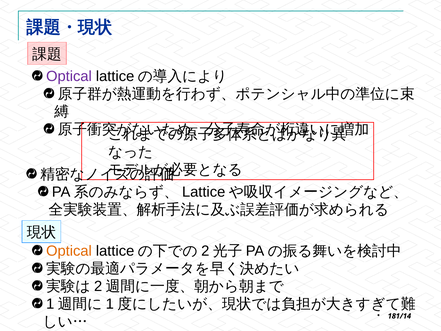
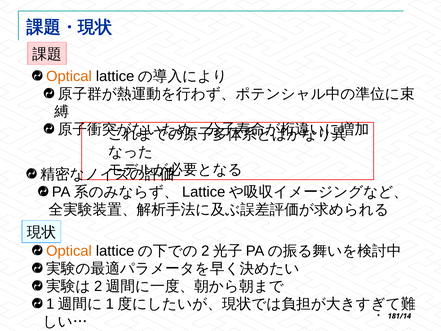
Optical at (69, 76) colour: purple -> orange
